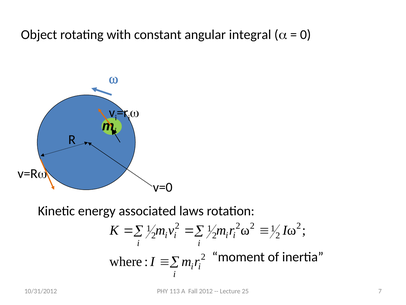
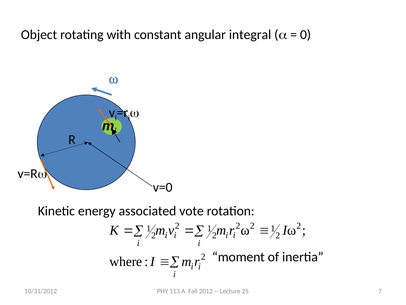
laws: laws -> vote
